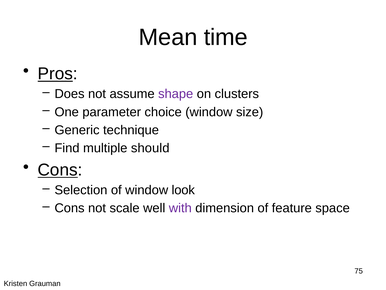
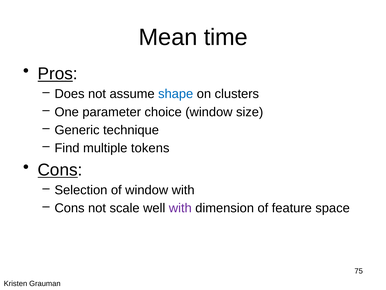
shape colour: purple -> blue
should: should -> tokens
window look: look -> with
